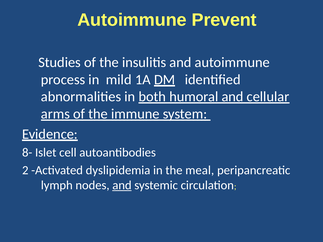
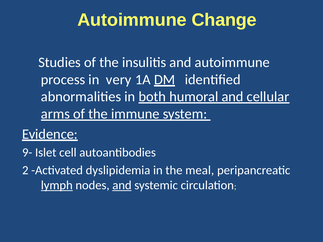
Prevent: Prevent -> Change
mild: mild -> very
8-: 8- -> 9-
lymph underline: none -> present
